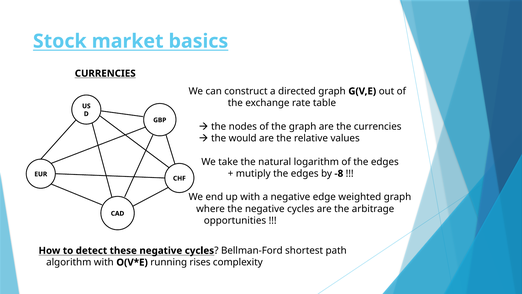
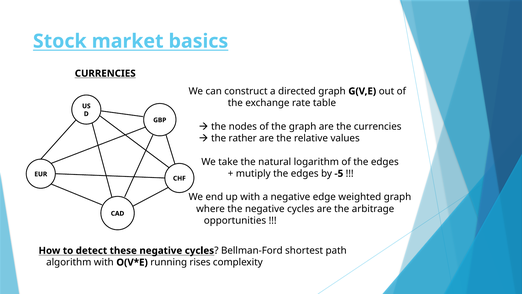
would: would -> rather
-8: -8 -> -5
